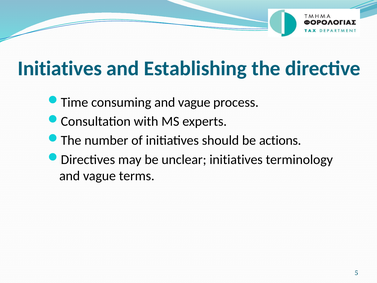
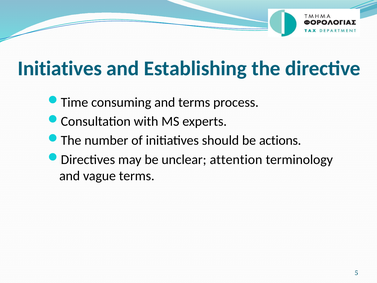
consuming and vague: vague -> terms
unclear initiatives: initiatives -> attention
